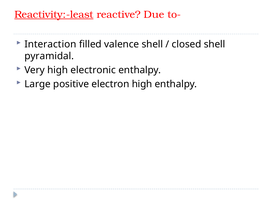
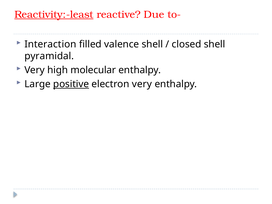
electronic: electronic -> molecular
positive underline: none -> present
electron high: high -> very
